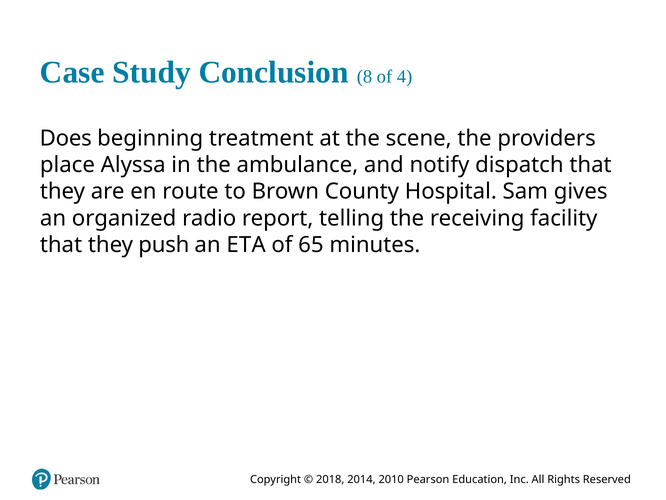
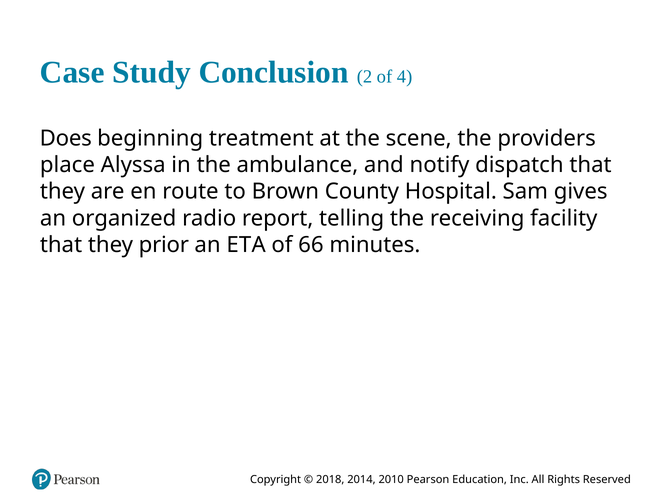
8: 8 -> 2
push: push -> prior
65: 65 -> 66
